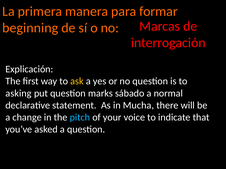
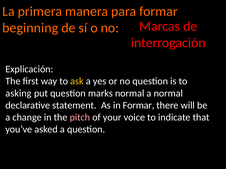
marks sábado: sábado -> normal
in Mucha: Mucha -> Formar
pitch colour: light blue -> pink
